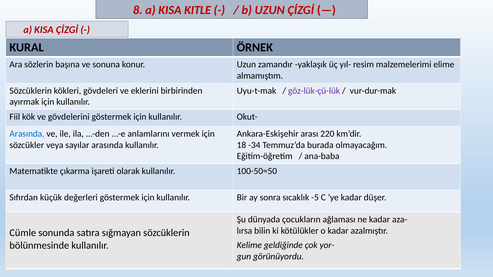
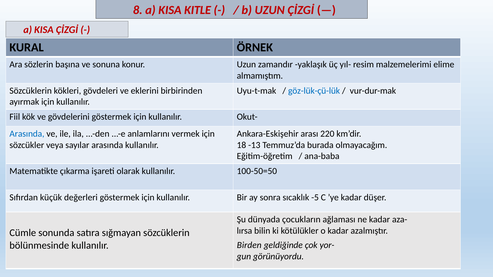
göz-lük-çü-lük colour: purple -> blue
-34: -34 -> -13
Kelime: Kelime -> Birden
